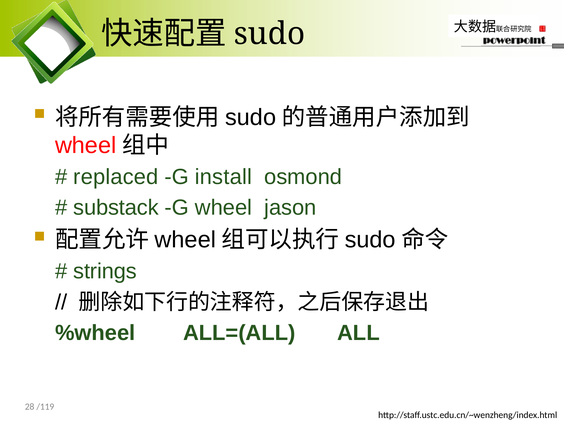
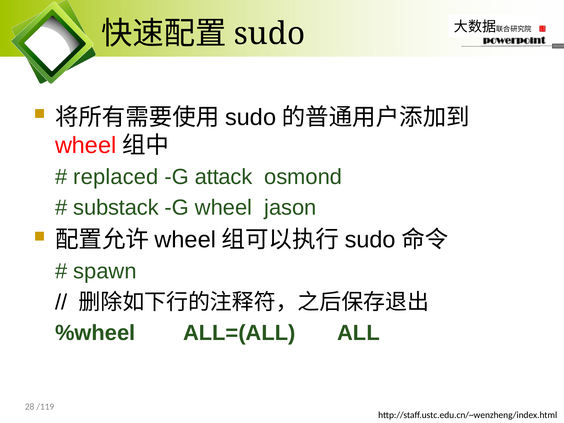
install: install -> attack
strings: strings -> spawn
